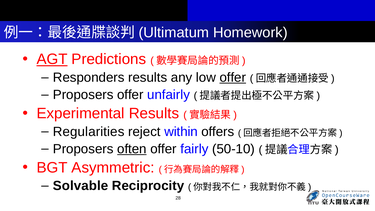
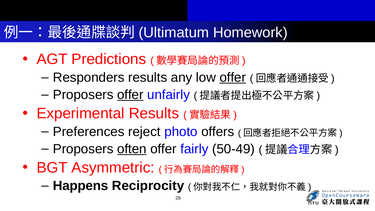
AGT underline: present -> none
offer at (130, 95) underline: none -> present
Regularities: Regularities -> Preferences
within: within -> photo
50-10: 50-10 -> 50-49
Solvable: Solvable -> Happens
